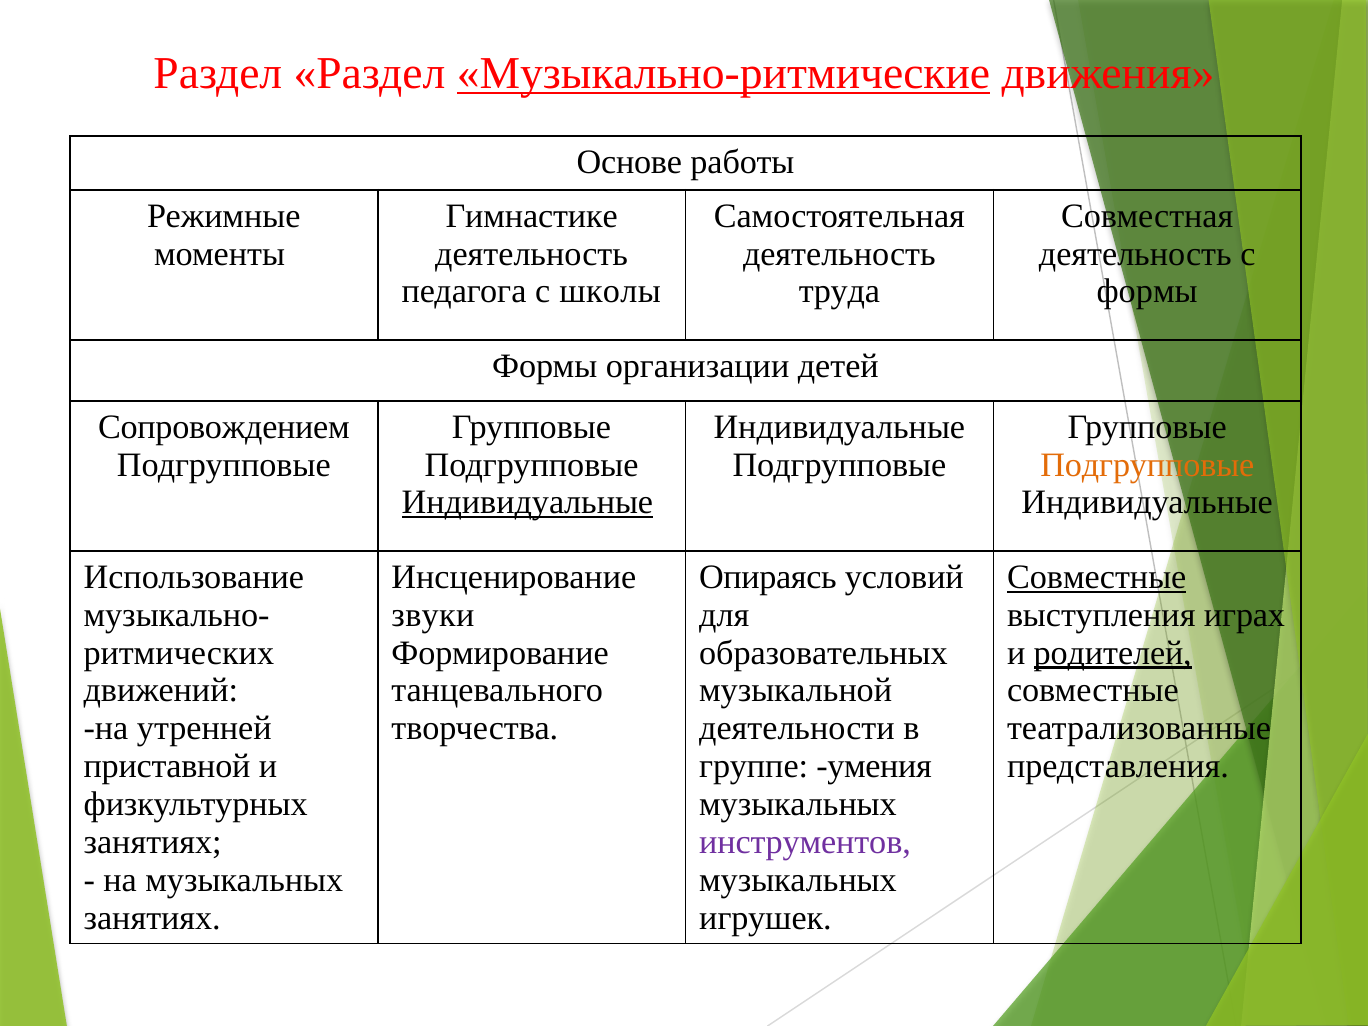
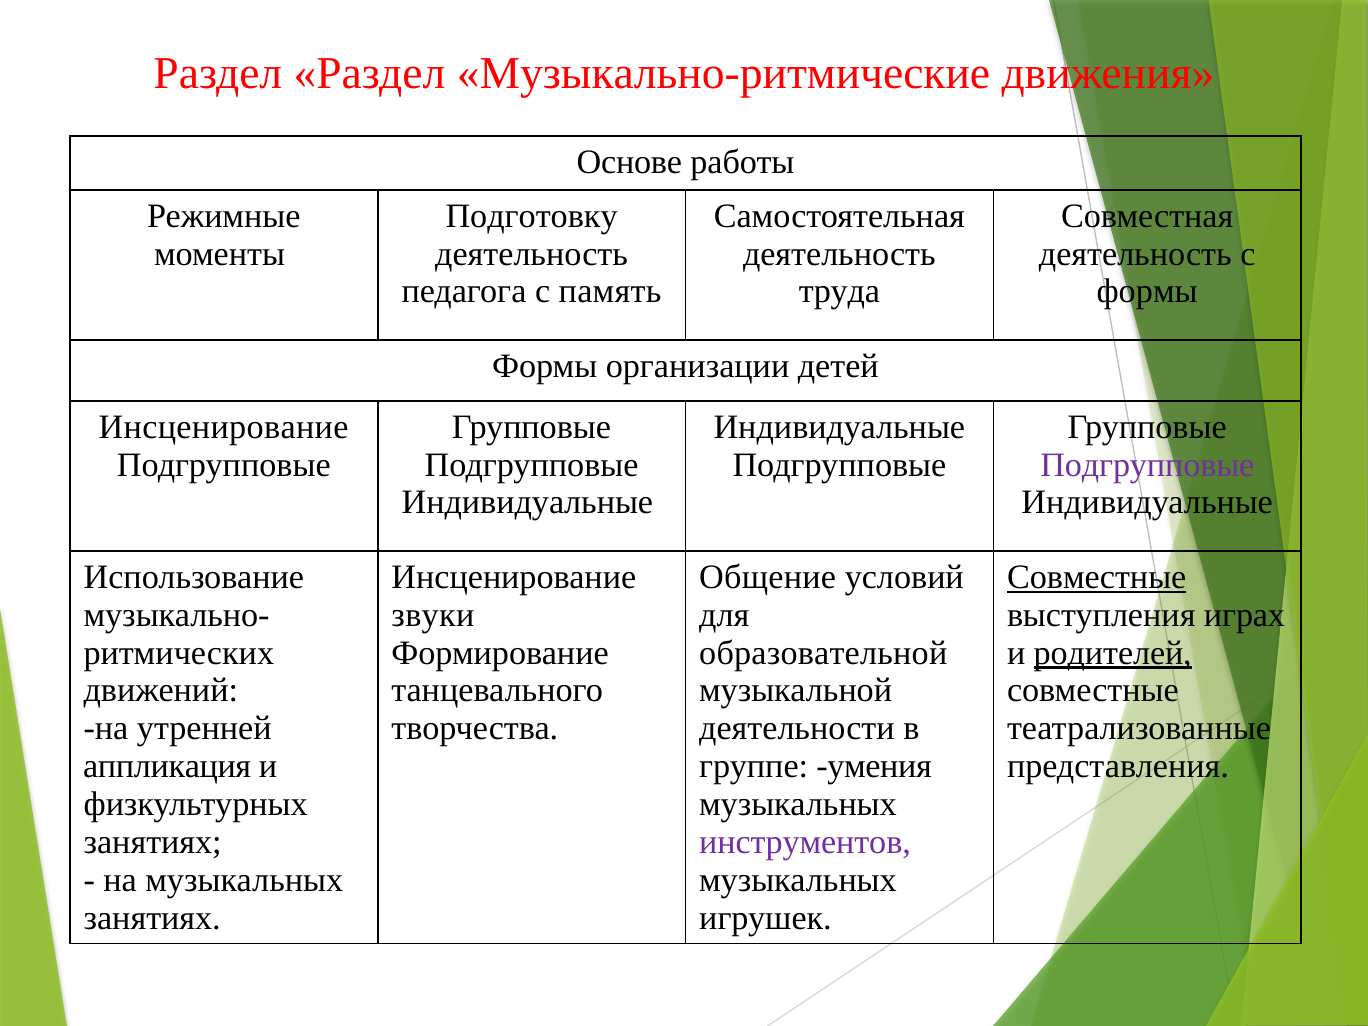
Музыкально-ритмические underline: present -> none
Гимнастике: Гимнастике -> Подготовку
школы: школы -> память
Сопровождением at (224, 427): Сопровождением -> Инсценирование
Подгрупповые at (1147, 465) colour: orange -> purple
Индивидуальные at (527, 503) underline: present -> none
Опираясь: Опираясь -> Общение
образовательных: образовательных -> образовательной
приставной: приставной -> аппликация
